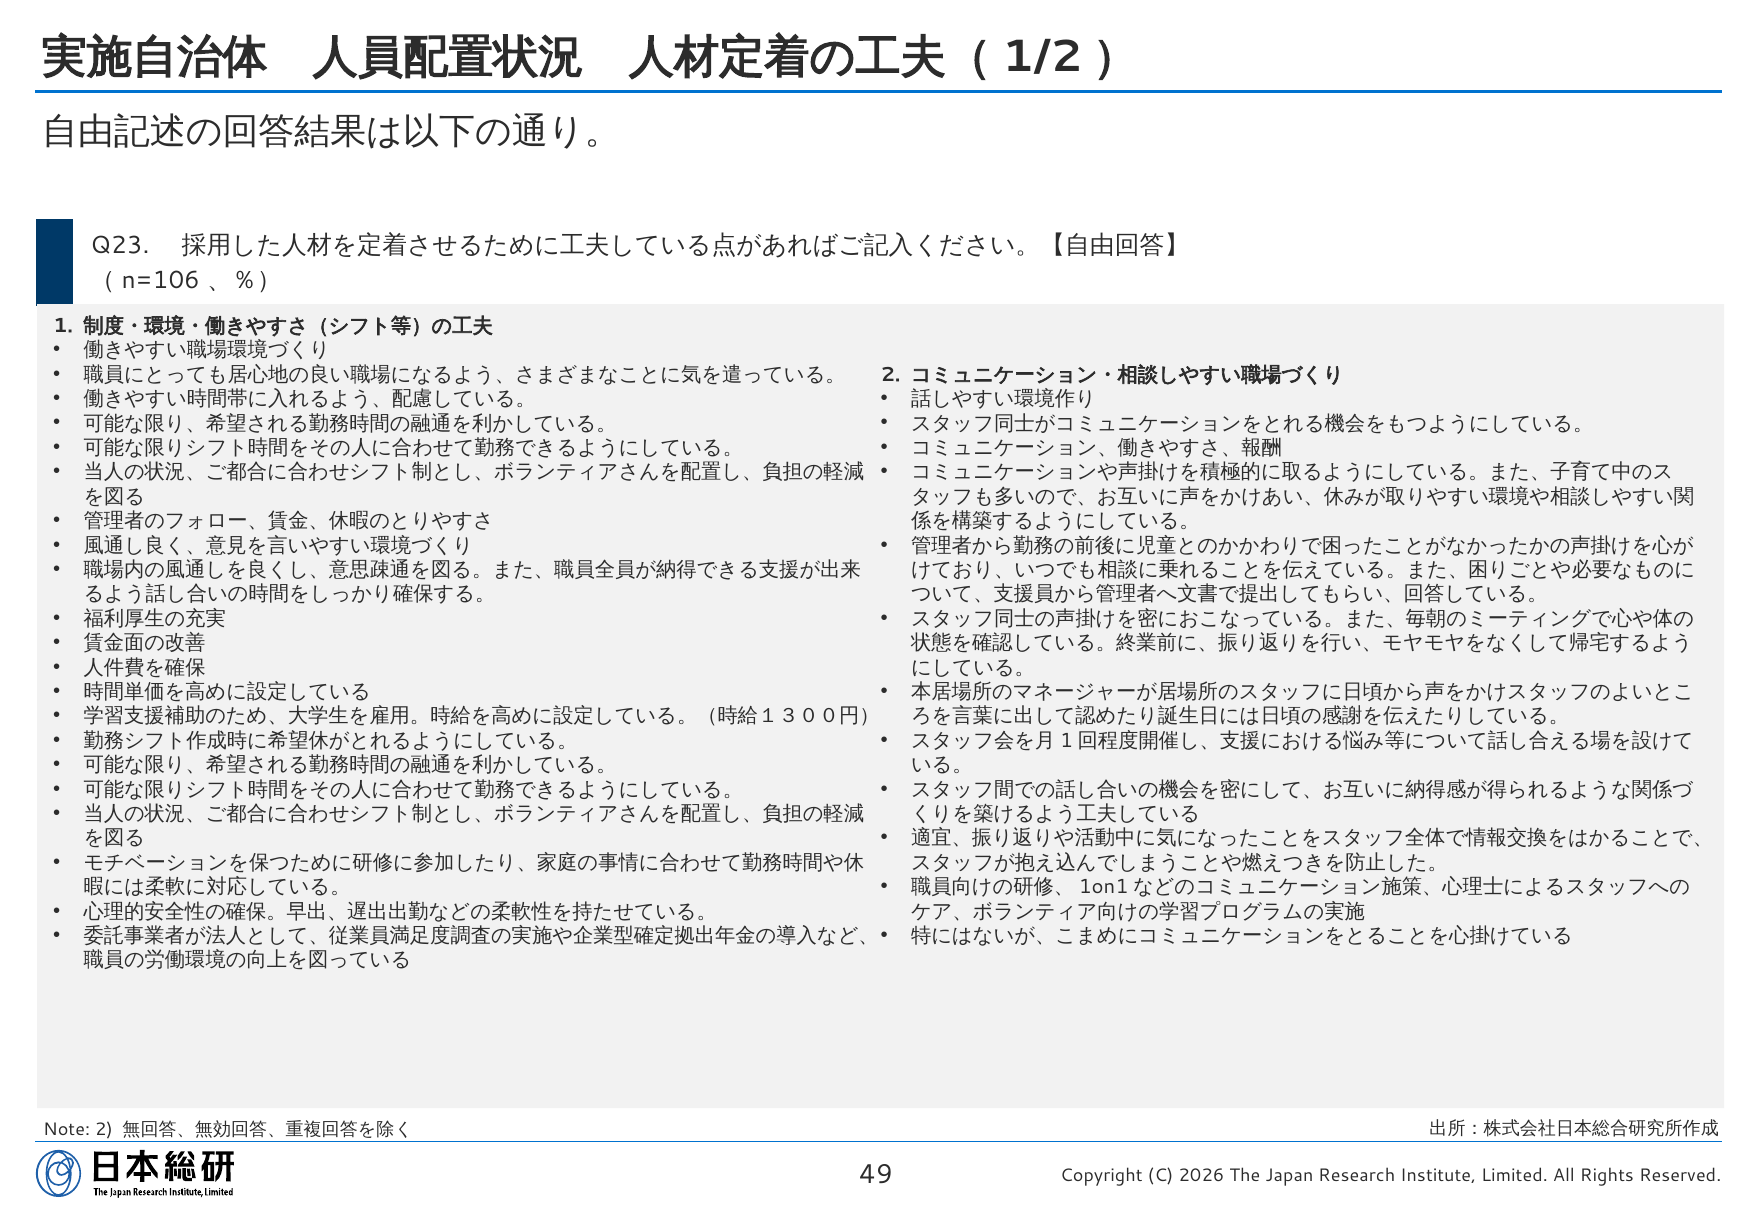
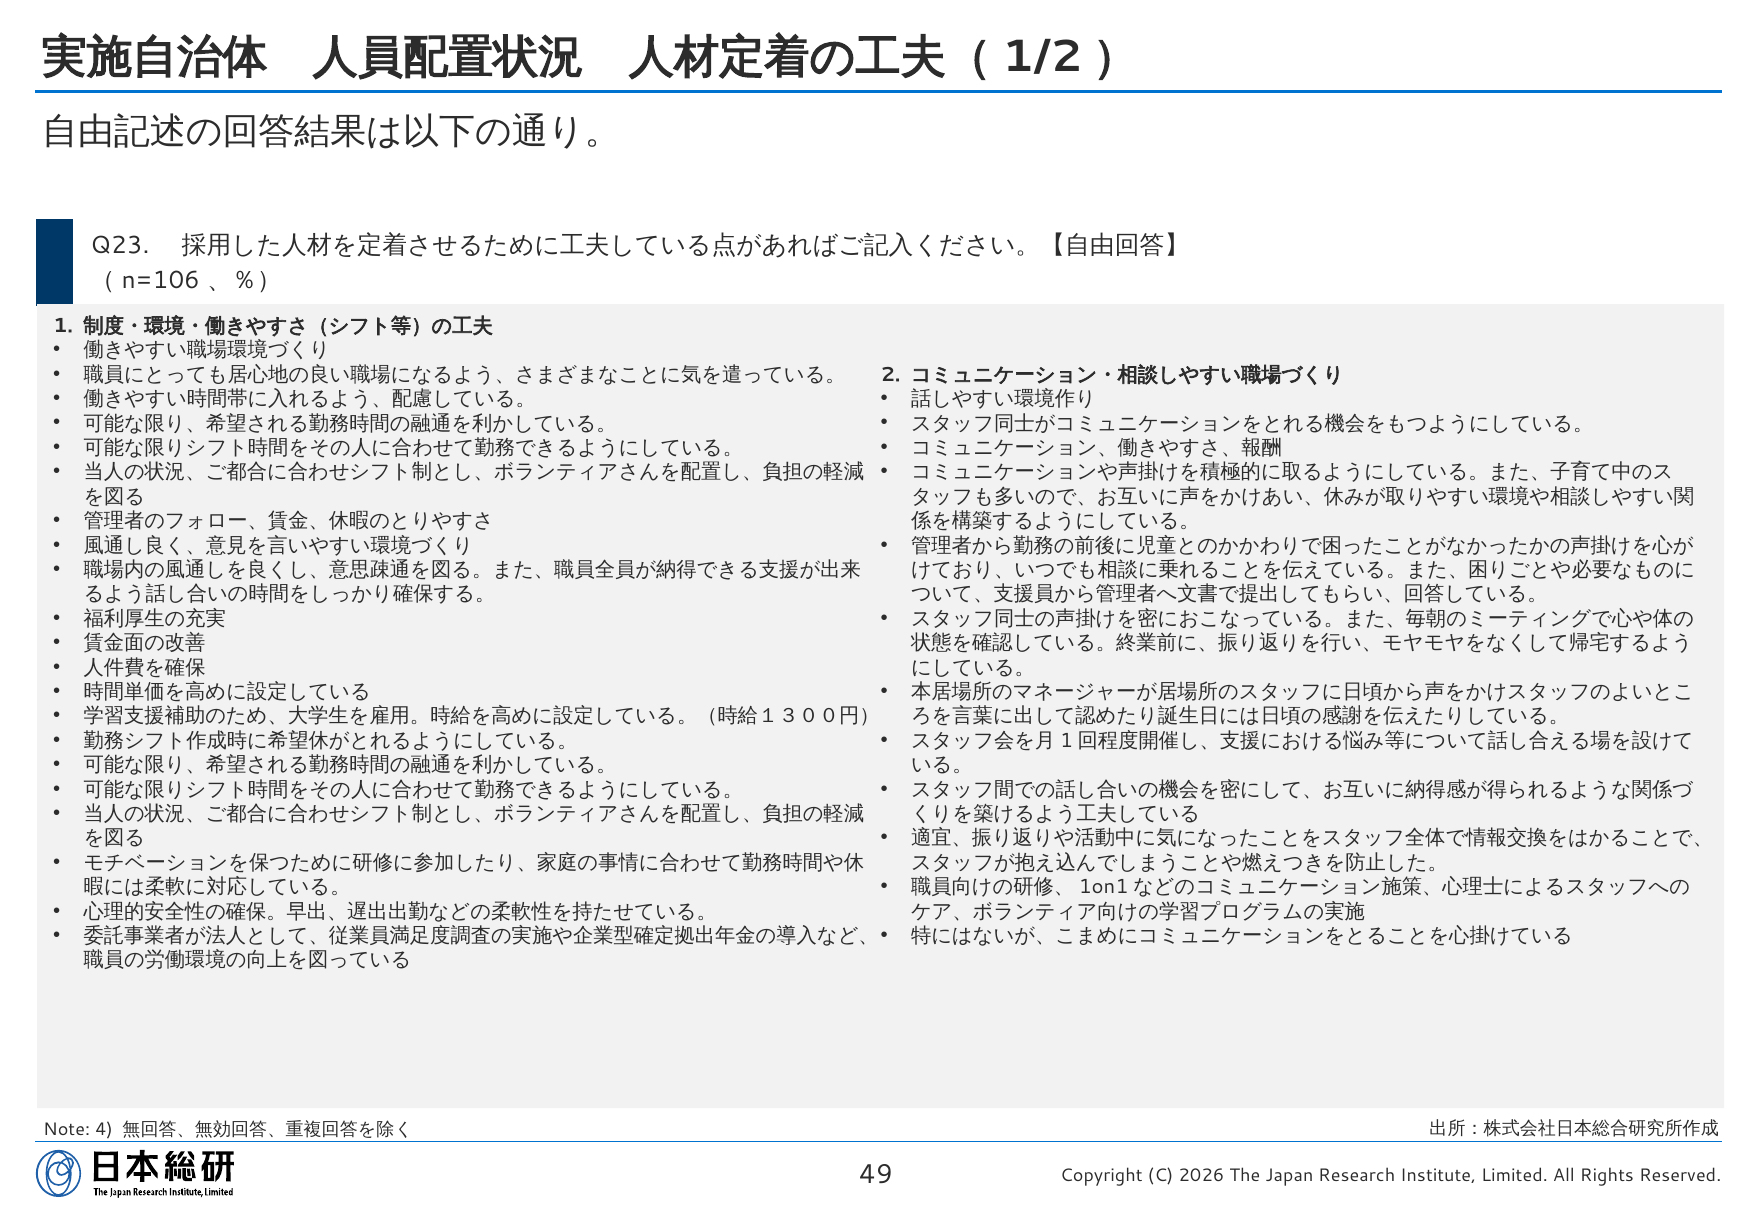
Note 2: 2 -> 4
